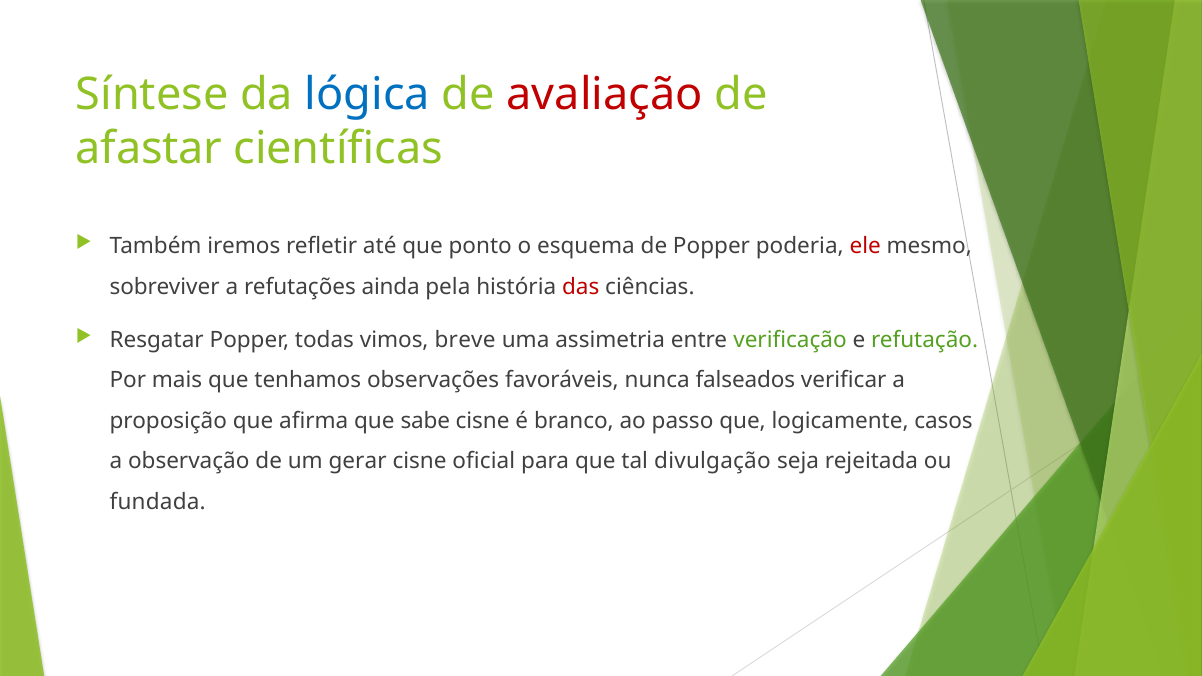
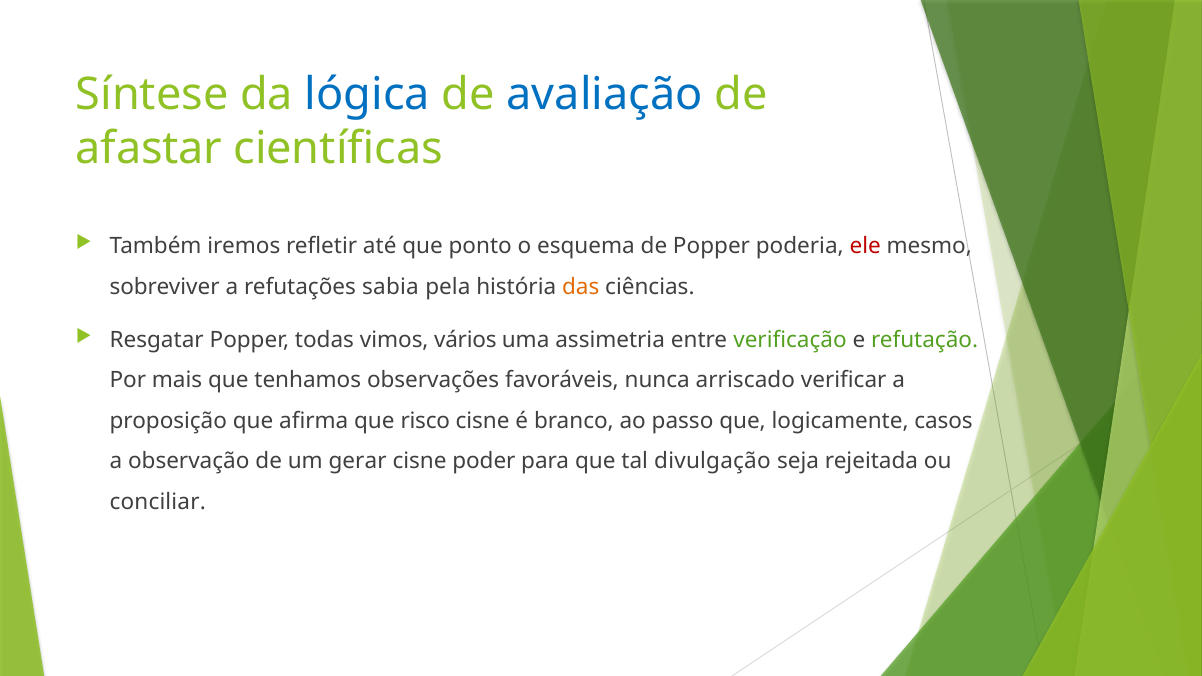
avaliação colour: red -> blue
ainda: ainda -> sabia
das colour: red -> orange
breve: breve -> vários
falseados: falseados -> arriscado
sabe: sabe -> risco
oficial: oficial -> poder
fundada: fundada -> conciliar
